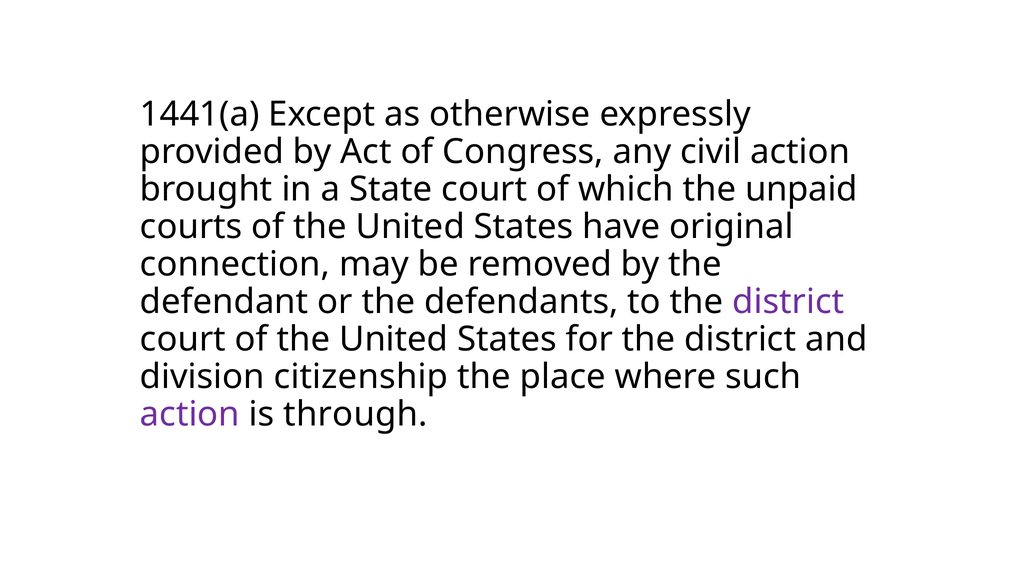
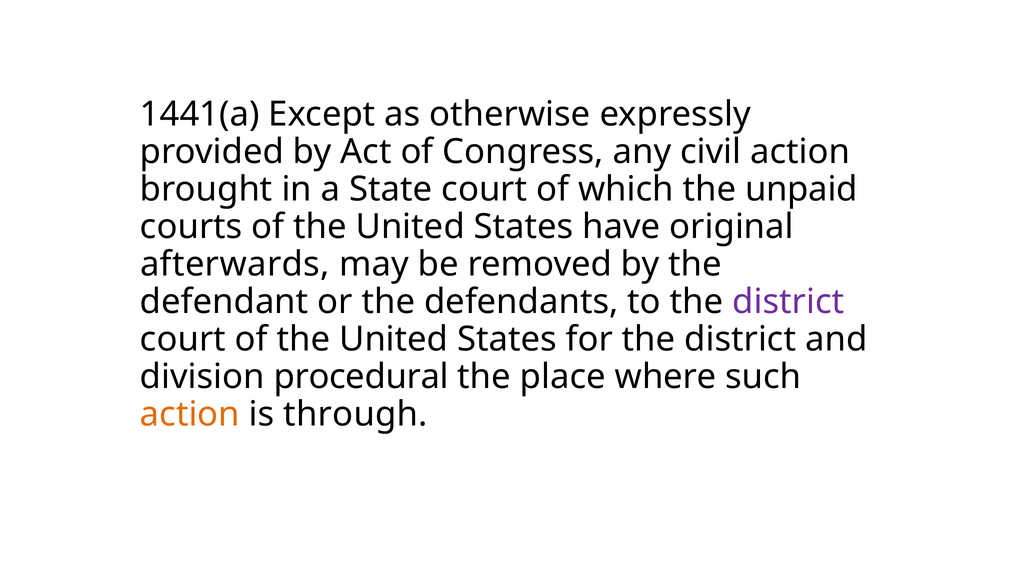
connection: connection -> afterwards
citizenship: citizenship -> procedural
action at (190, 414) colour: purple -> orange
